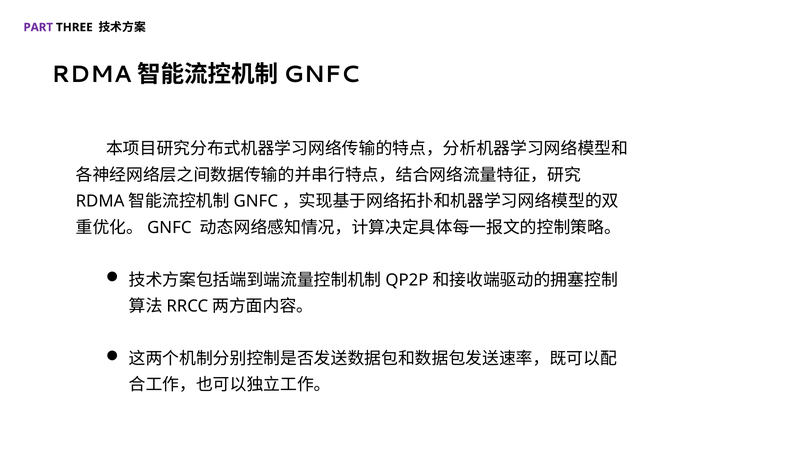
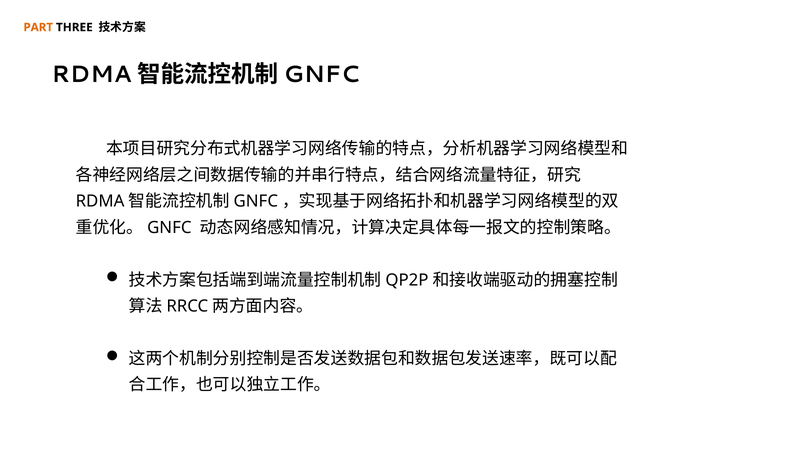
PART colour: purple -> orange
